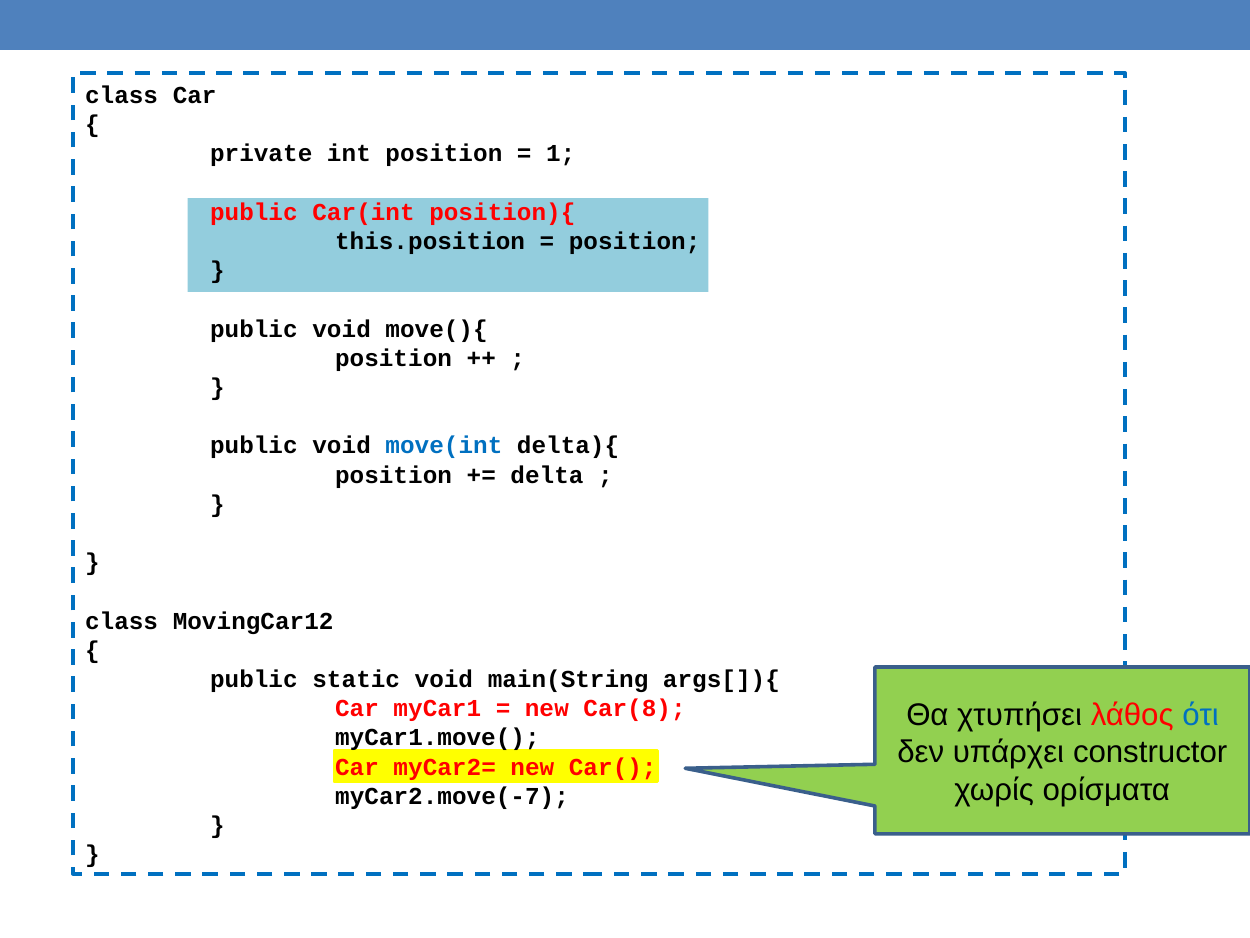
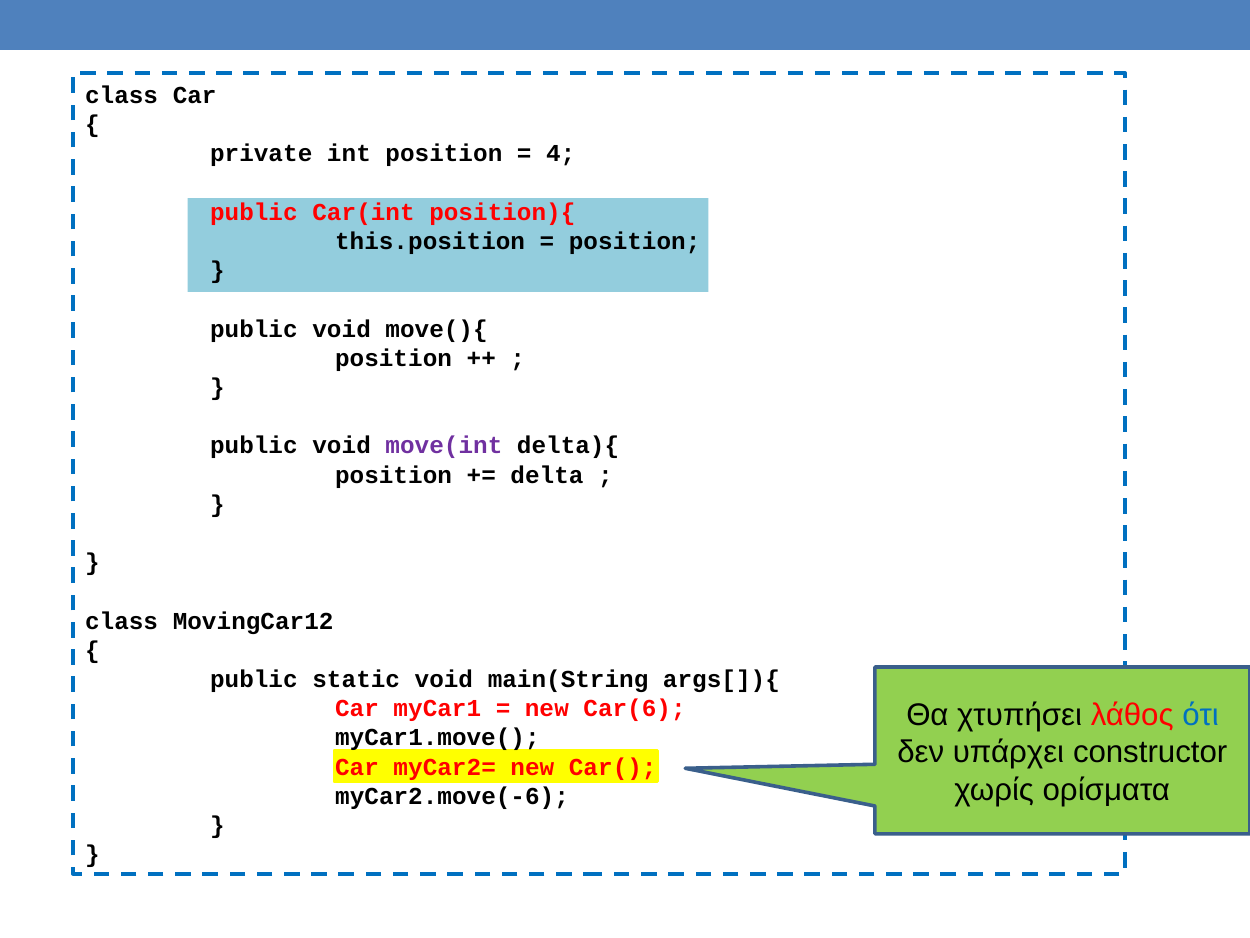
1: 1 -> 4
move(int colour: blue -> purple
Car(8: Car(8 -> Car(6
myCar2.move(-7: myCar2.move(-7 -> myCar2.move(-6
